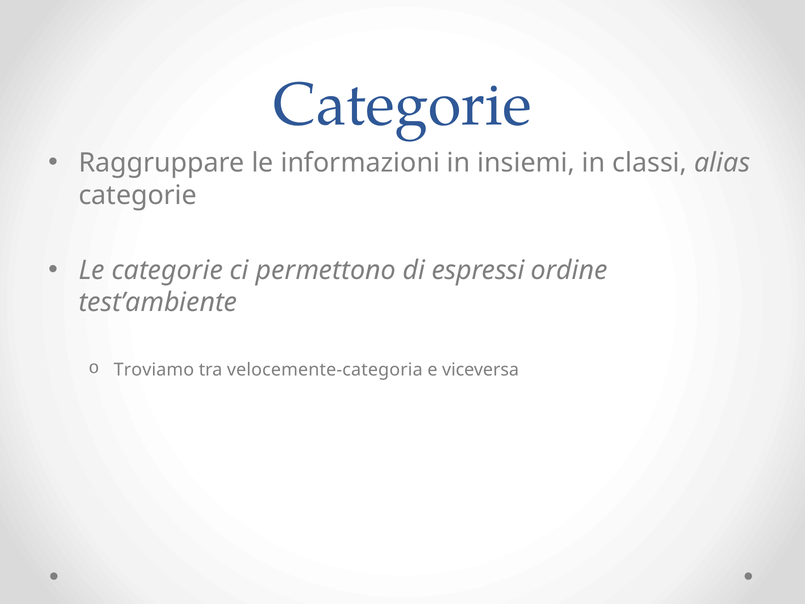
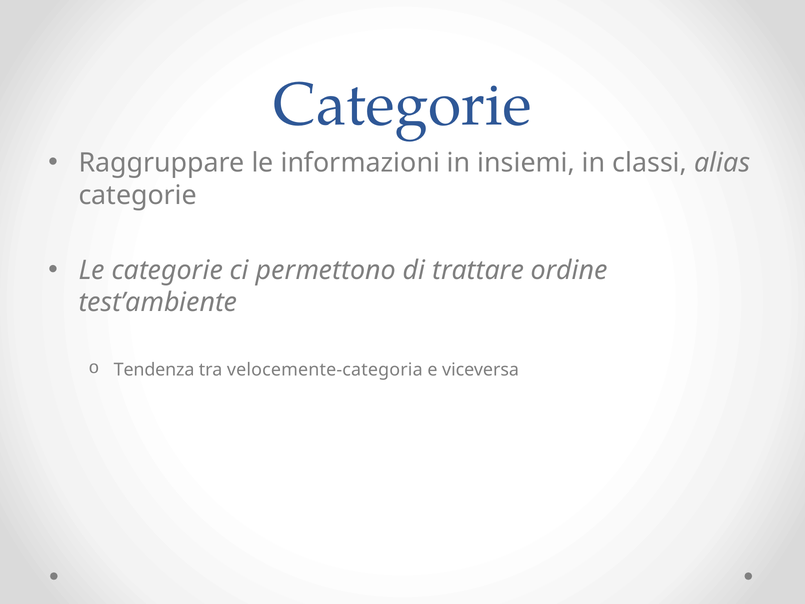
espressi: espressi -> trattare
Troviamo: Troviamo -> Tendenza
